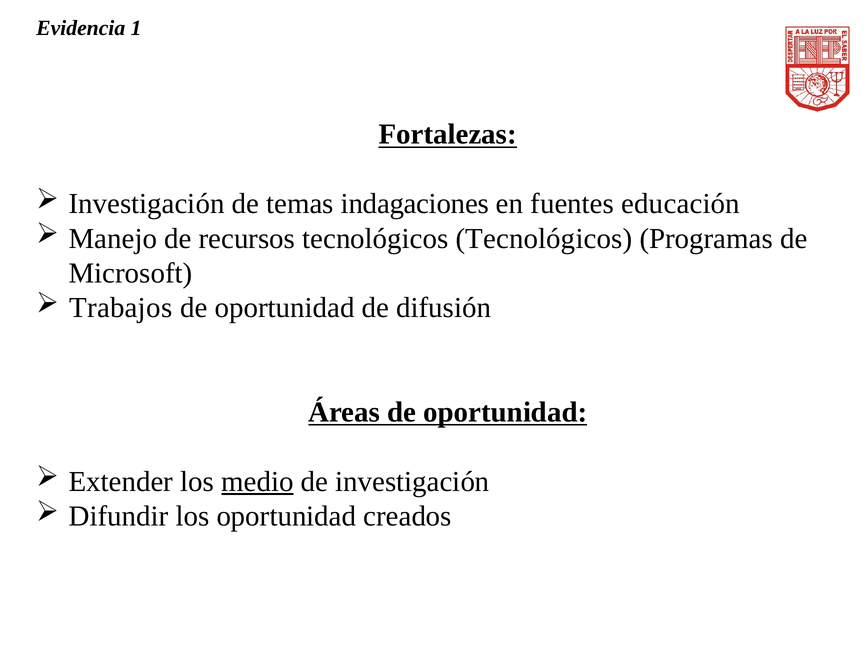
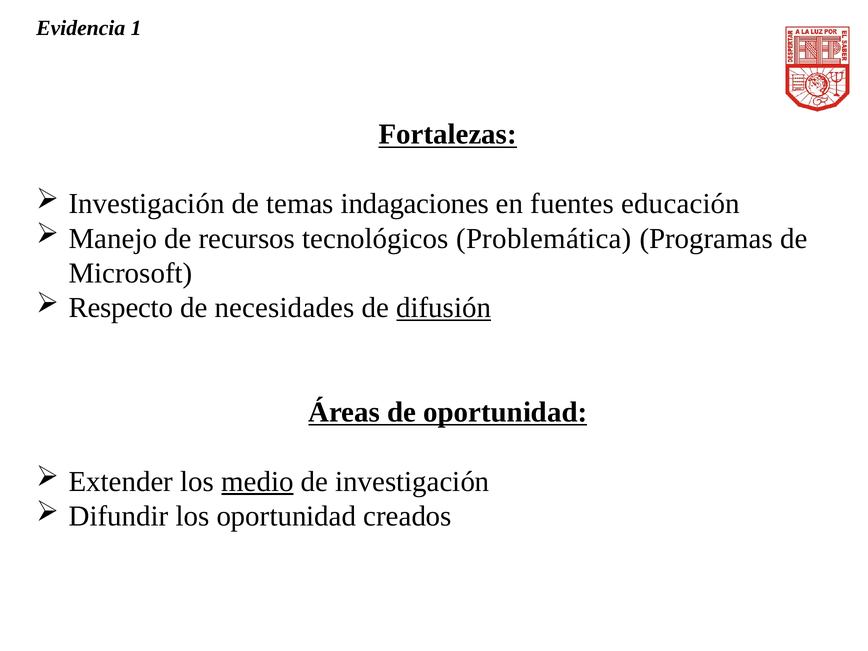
tecnológicos Tecnológicos: Tecnológicos -> Problemática
Trabajos: Trabajos -> Respecto
oportunidad at (285, 308): oportunidad -> necesidades
difusión underline: none -> present
